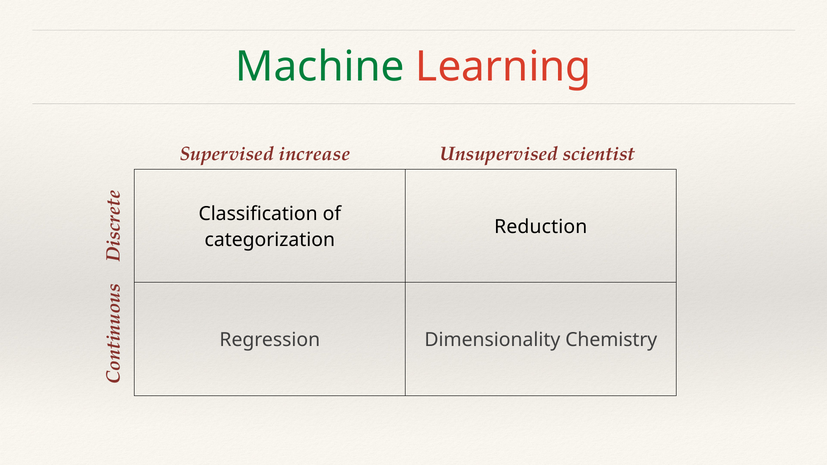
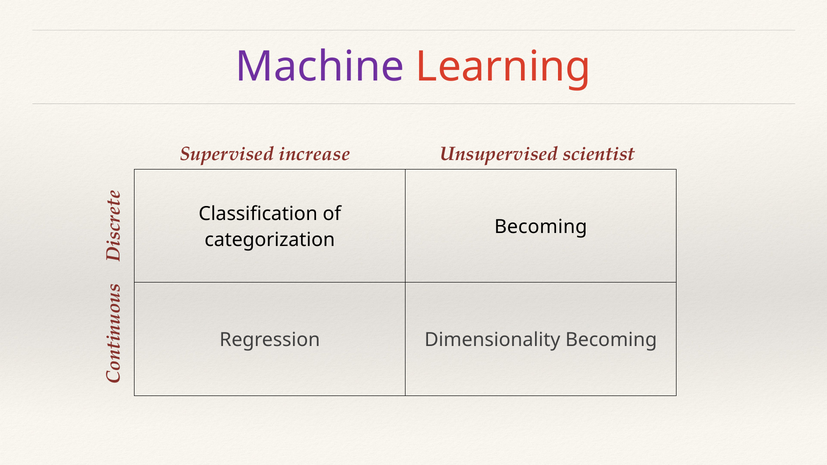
Machine colour: green -> purple
Reduction at (541, 227): Reduction -> Becoming
Dimensionality Chemistry: Chemistry -> Becoming
